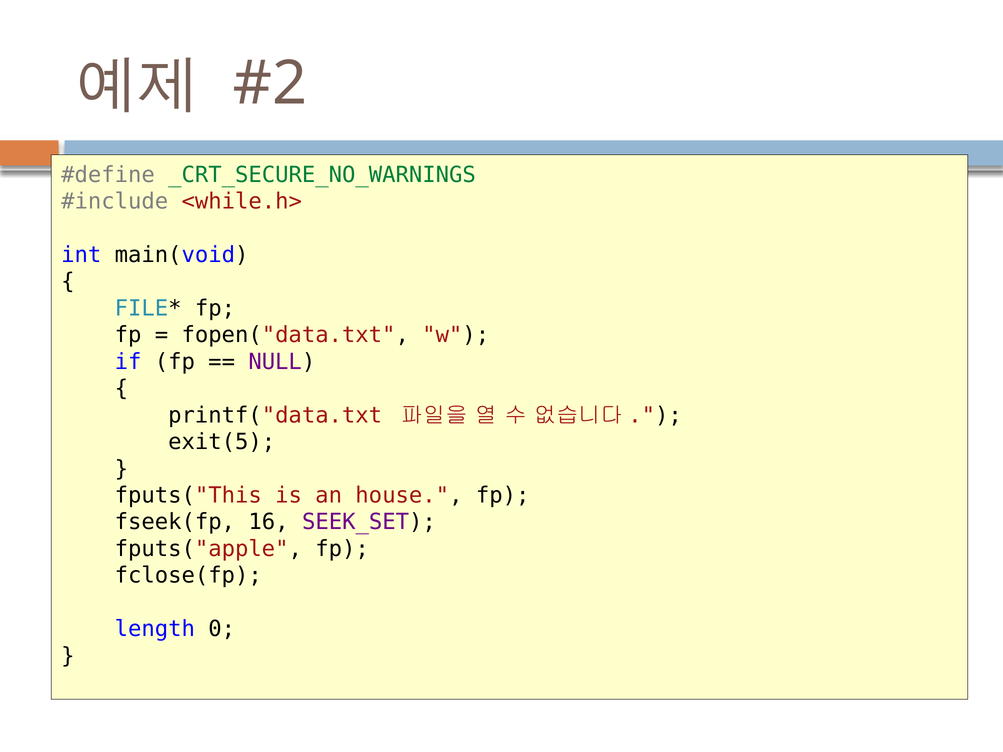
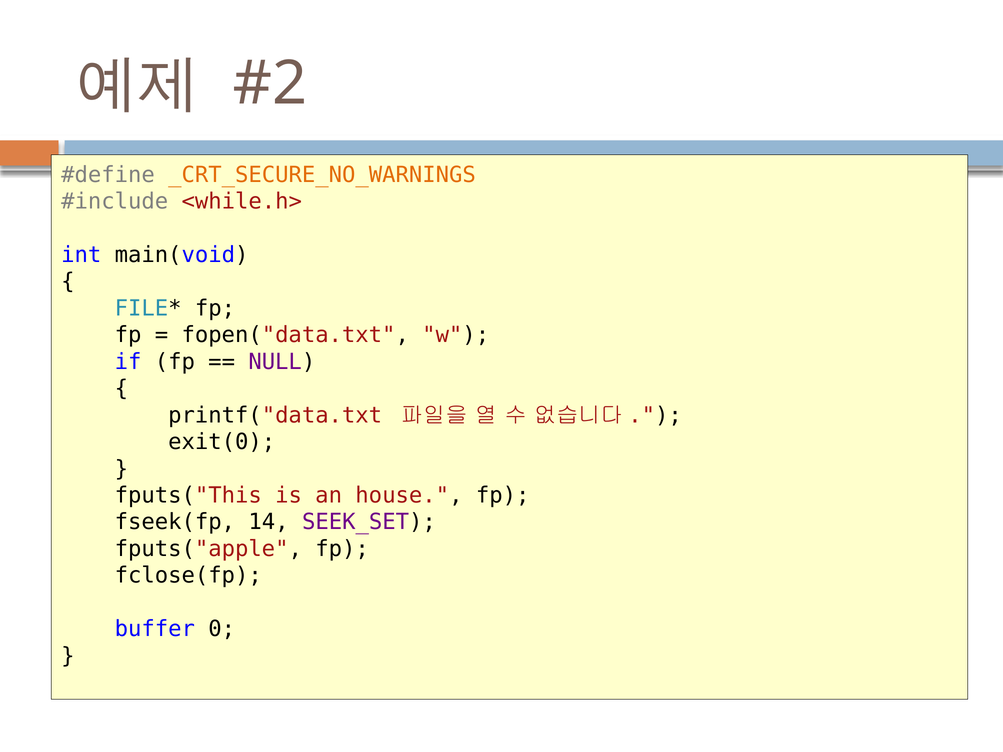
_CRT_SECURE_NO_WARNINGS colour: green -> orange
exit(5: exit(5 -> exit(0
16: 16 -> 14
length: length -> buffer
